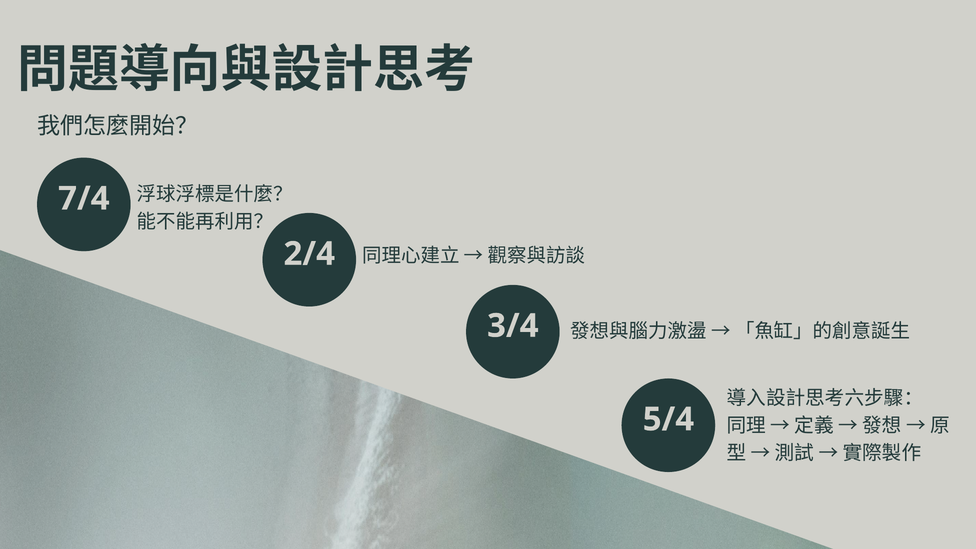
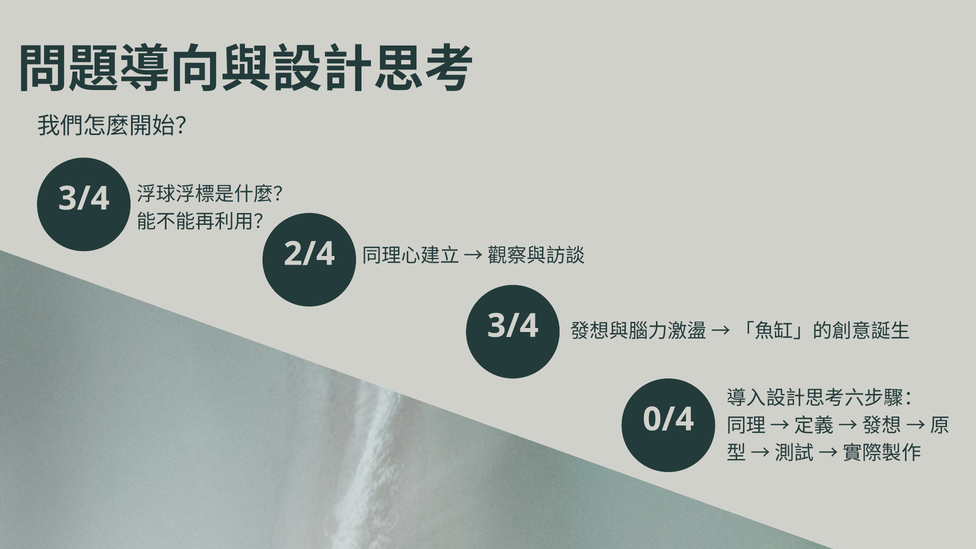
7/4 at (84, 199): 7/4 -> 3/4
5/4: 5/4 -> 0/4
